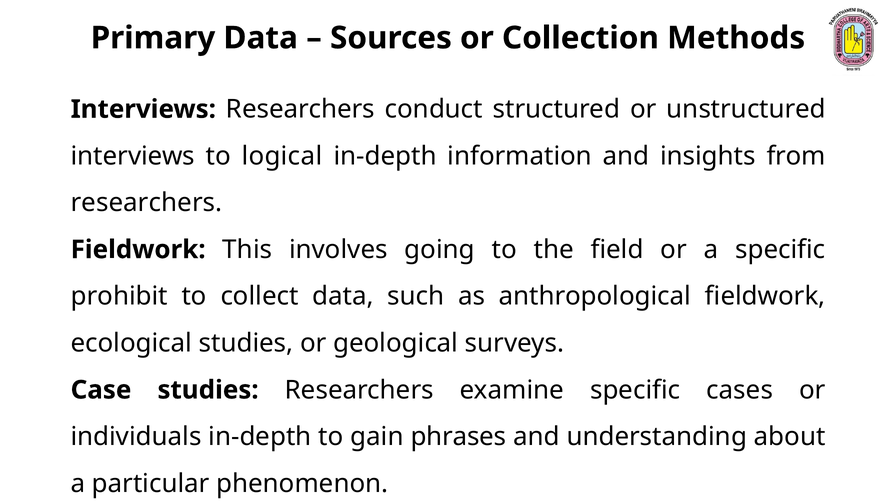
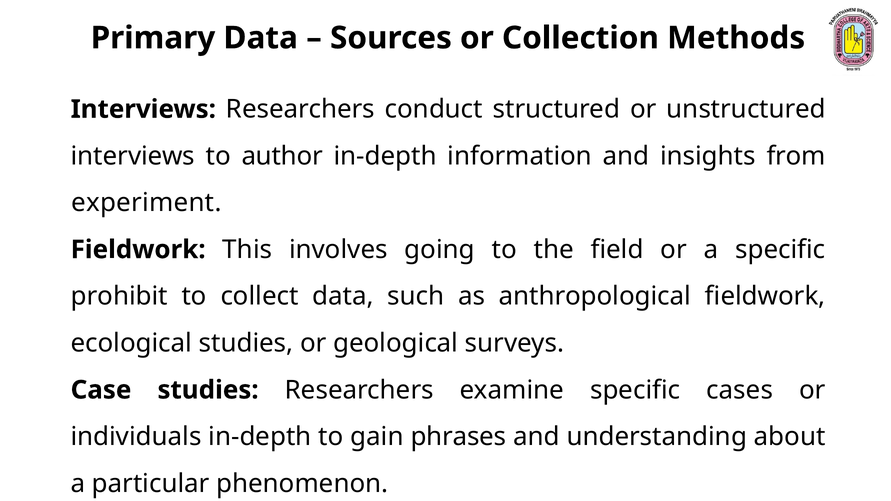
logical: logical -> author
researchers at (146, 203): researchers -> experiment
